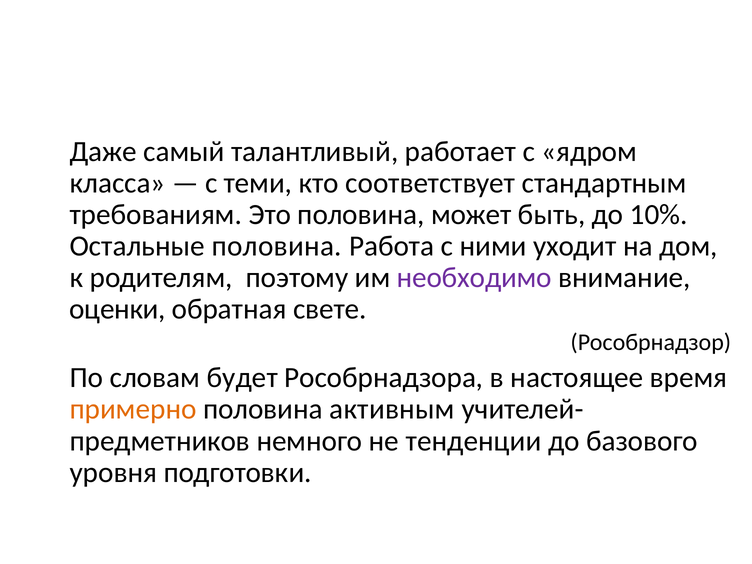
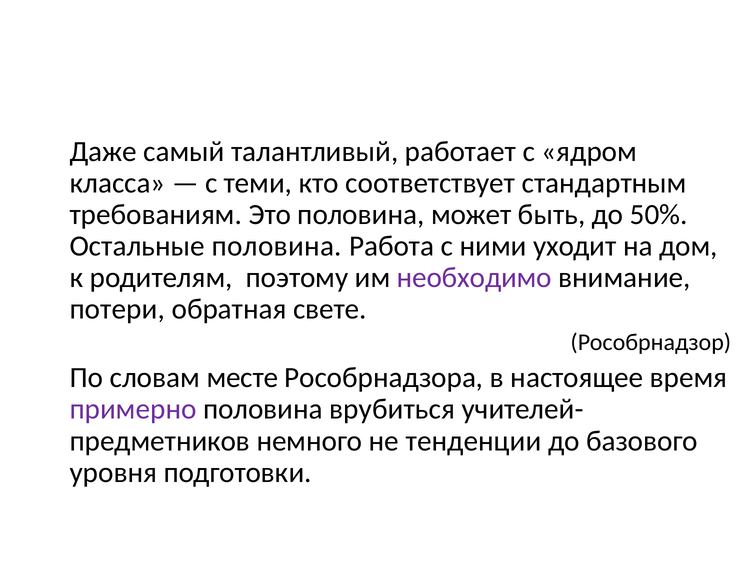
10%: 10% -> 50%
оценки: оценки -> потери
будет: будет -> месте
примерно colour: orange -> purple
активным: активным -> врубиться
